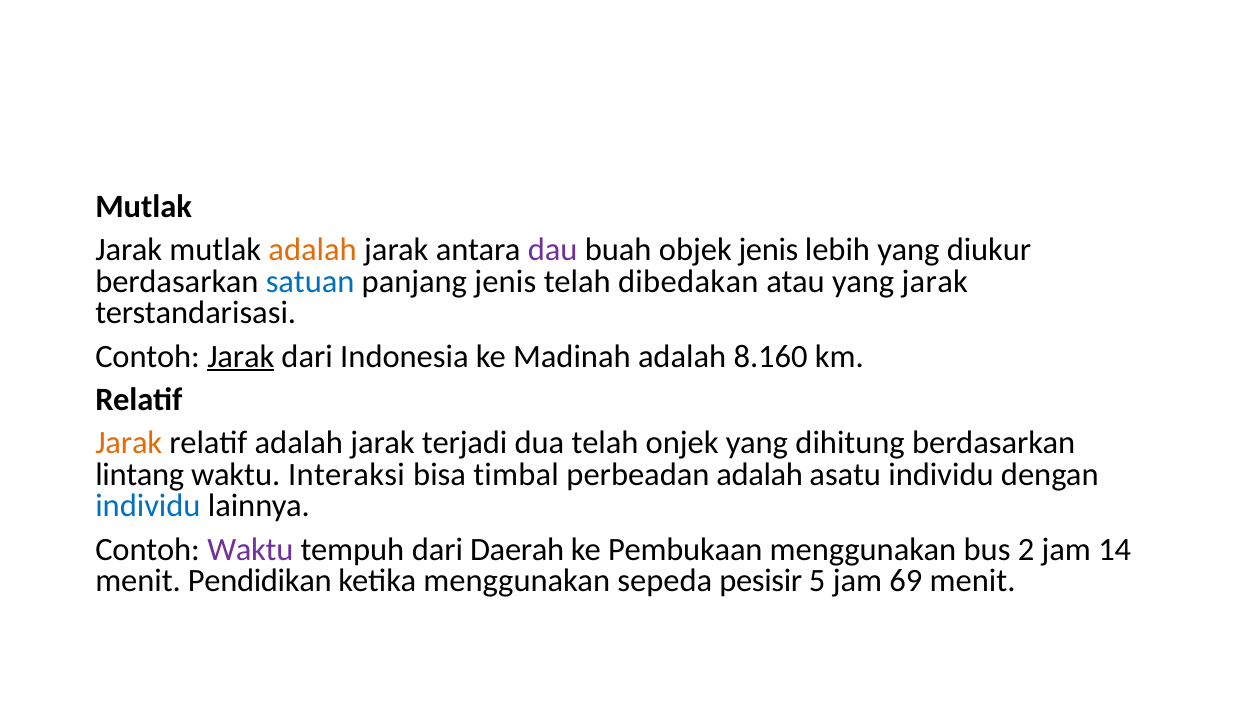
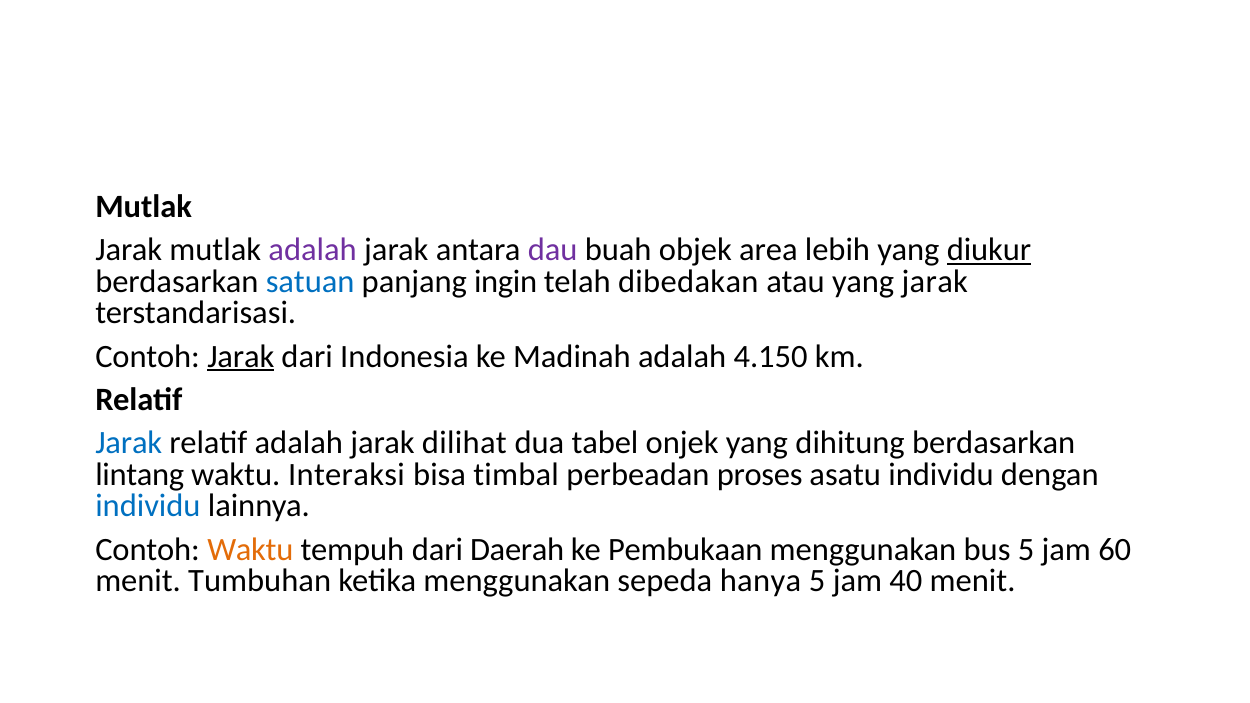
adalah at (313, 250) colour: orange -> purple
objek jenis: jenis -> area
diukur underline: none -> present
panjang jenis: jenis -> ingin
8.160: 8.160 -> 4.150
Jarak at (129, 443) colour: orange -> blue
terjadi: terjadi -> dilihat
dua telah: telah -> tabel
perbeadan adalah: adalah -> proses
Waktu at (250, 550) colour: purple -> orange
bus 2: 2 -> 5
14: 14 -> 60
Pendidikan: Pendidikan -> Tumbuhan
pesisir: pesisir -> hanya
69: 69 -> 40
